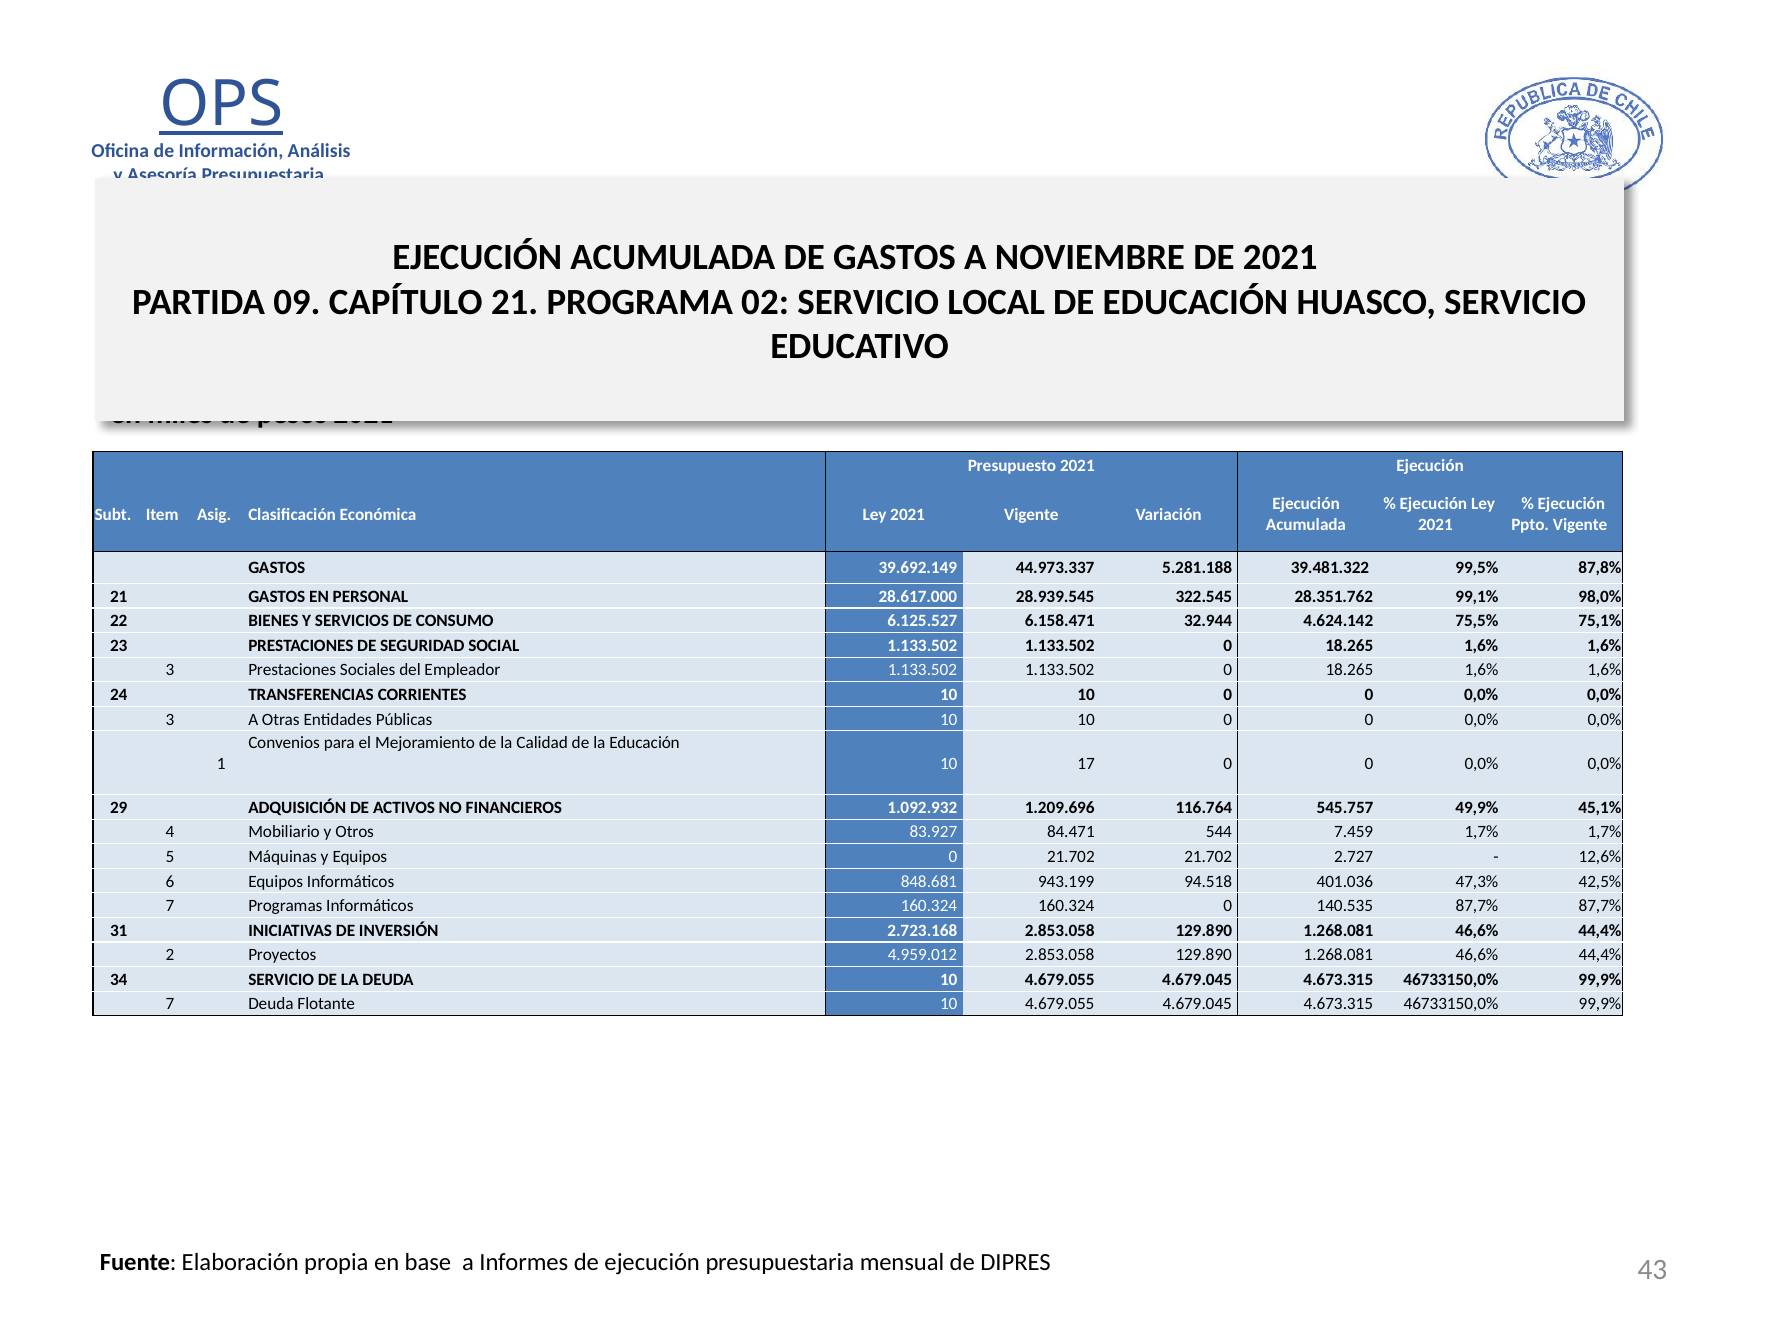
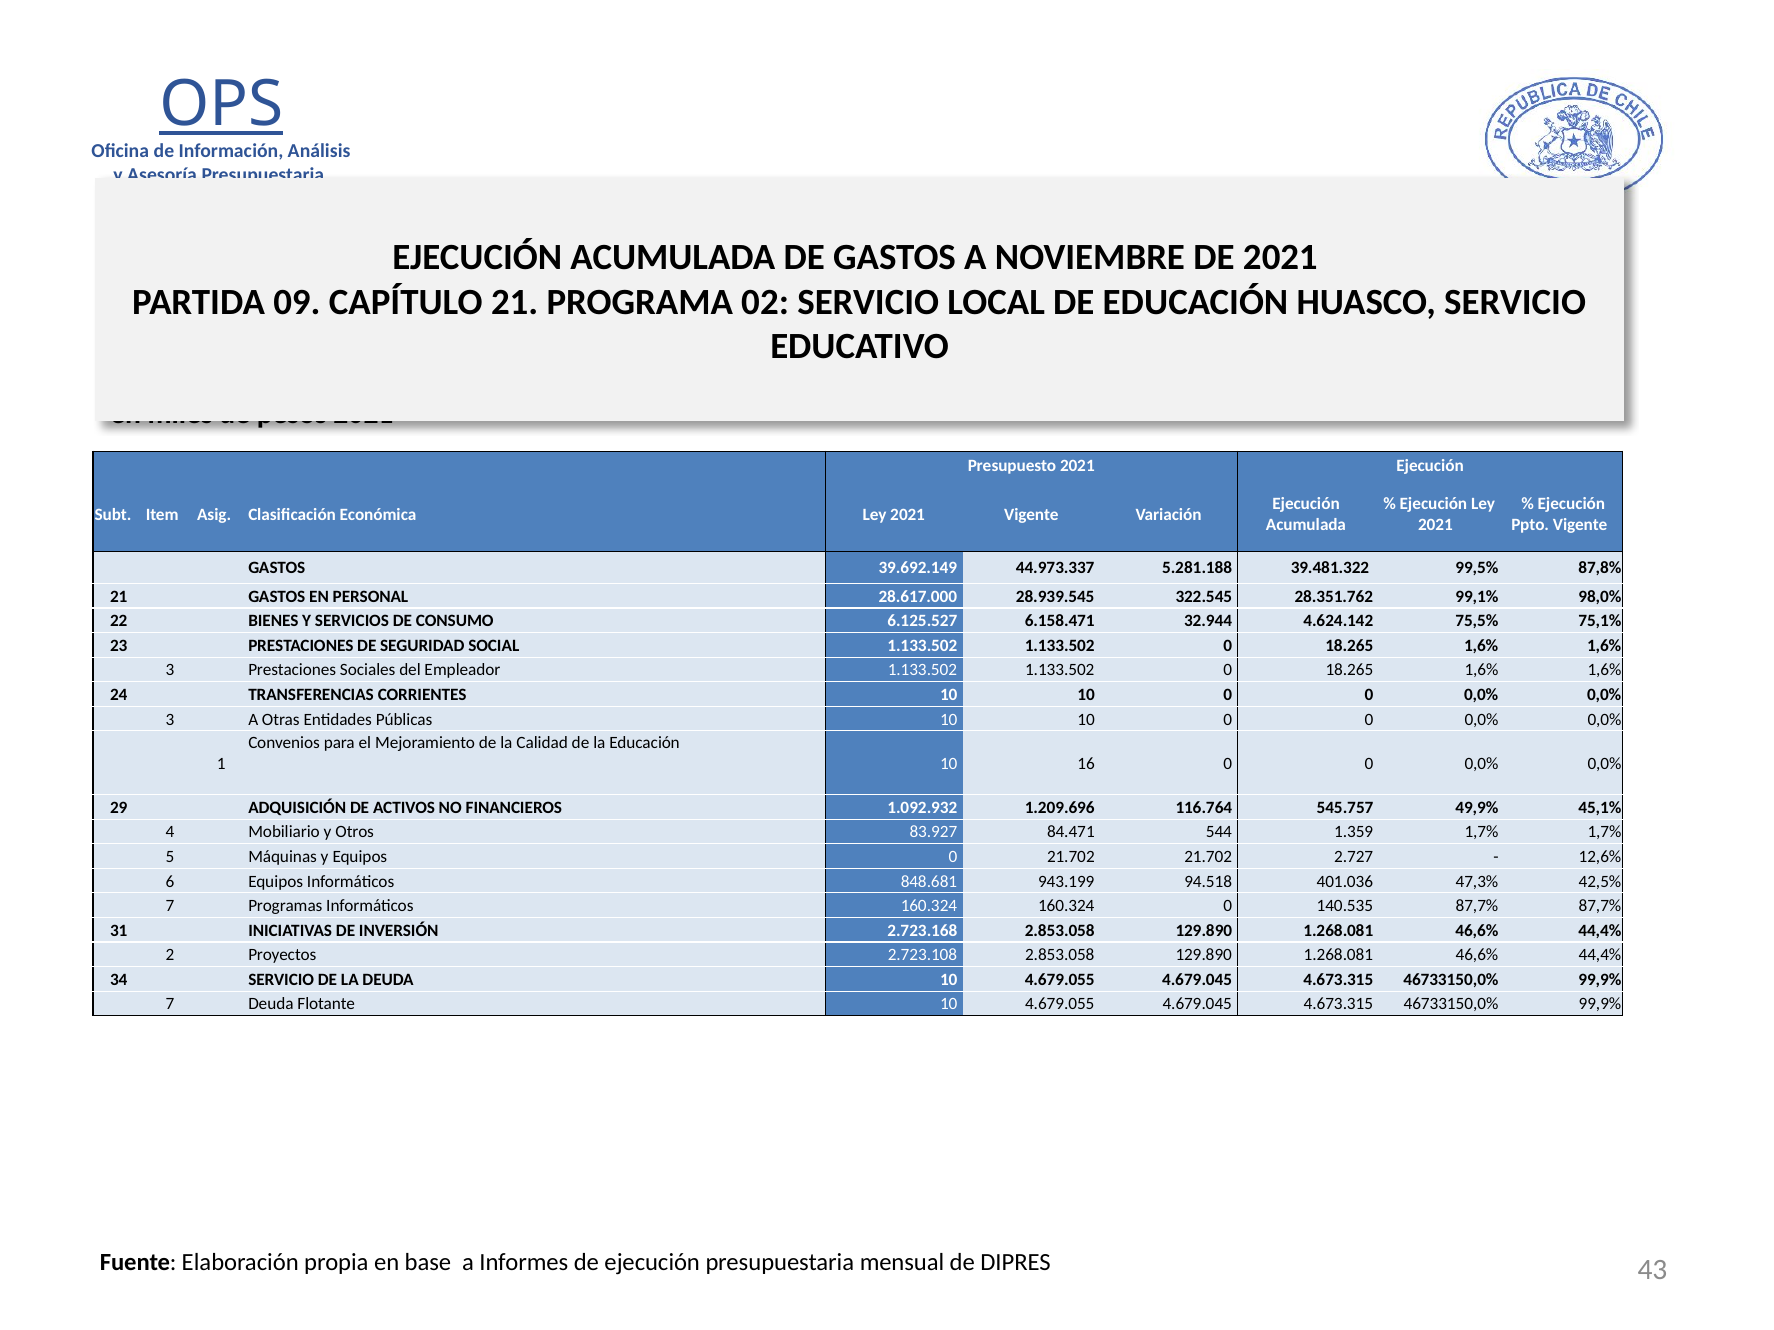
17: 17 -> 16
7.459: 7.459 -> 1.359
4.959.012: 4.959.012 -> 2.723.108
